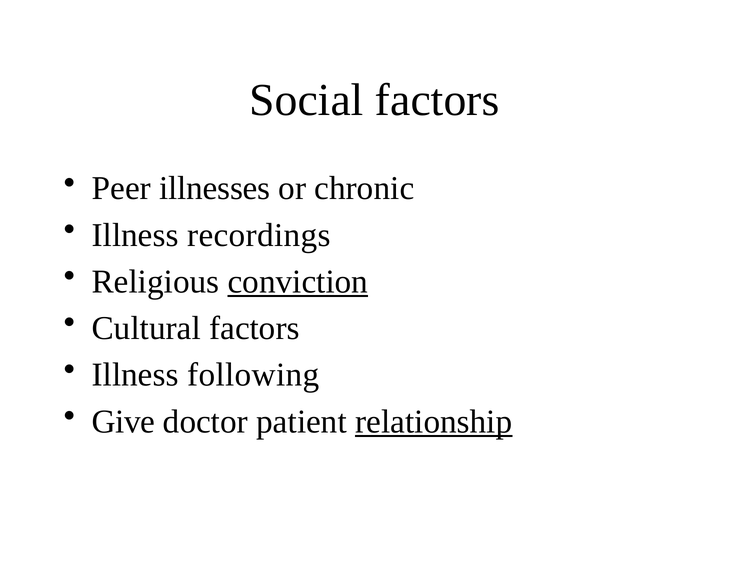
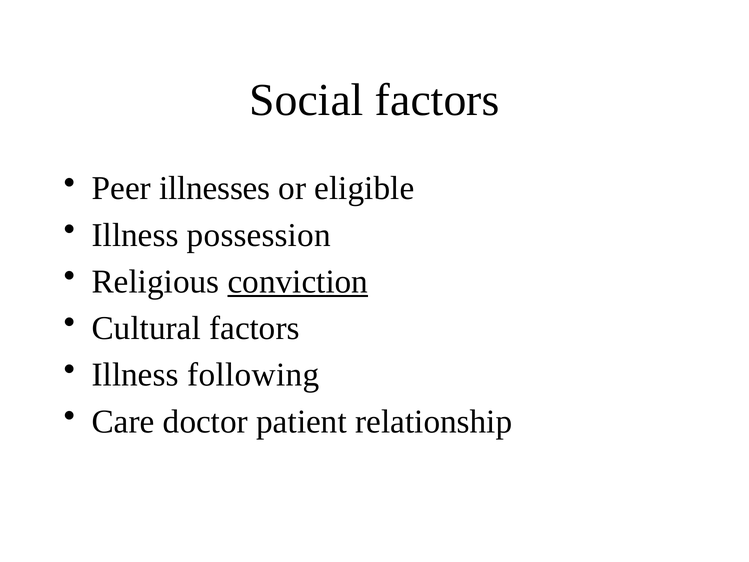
chronic: chronic -> eligible
recordings: recordings -> possession
Give: Give -> Care
relationship underline: present -> none
